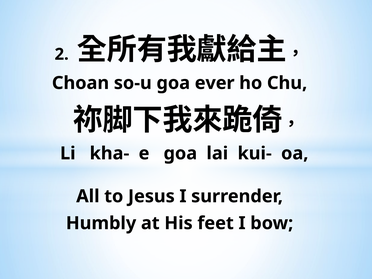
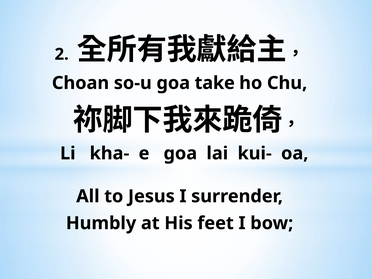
ever: ever -> take
